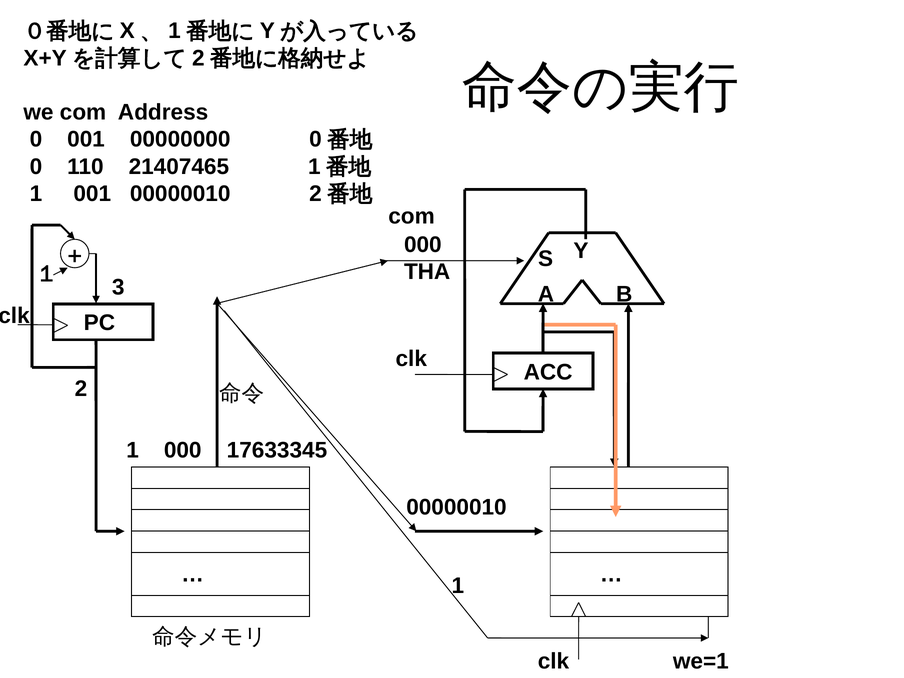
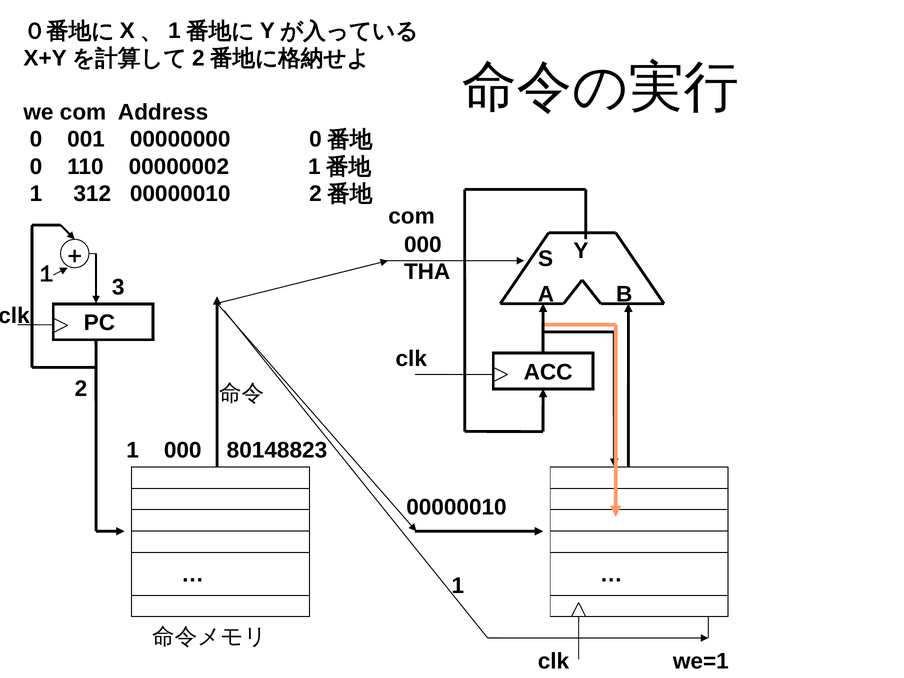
21407465: 21407465 -> 00000002
1 001: 001 -> 312
17633345: 17633345 -> 80148823
